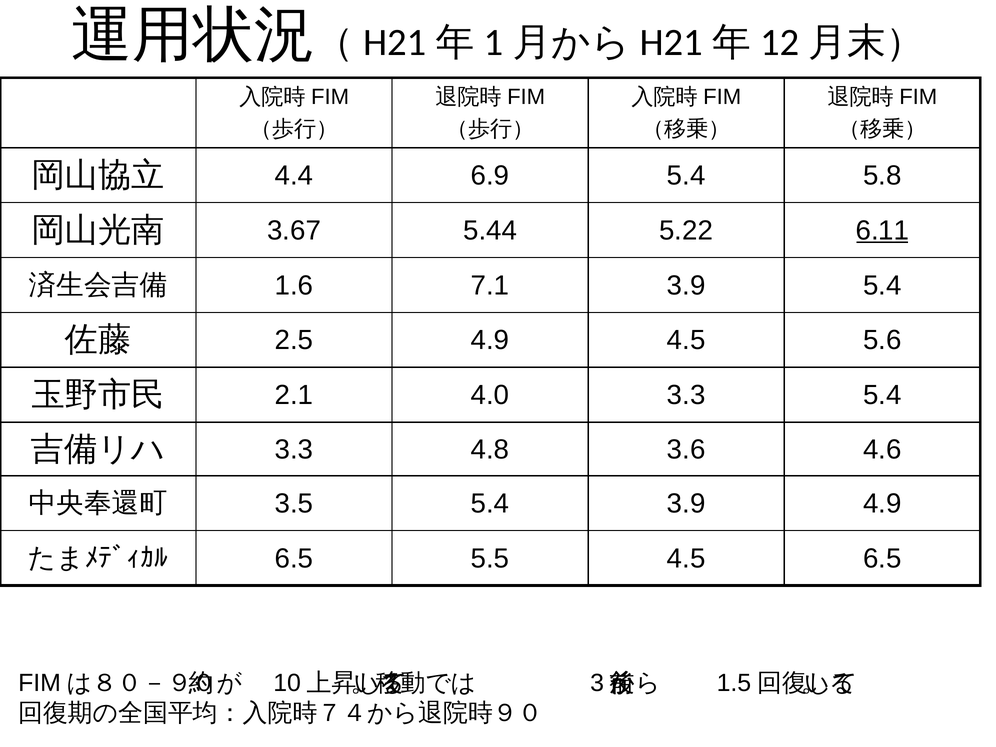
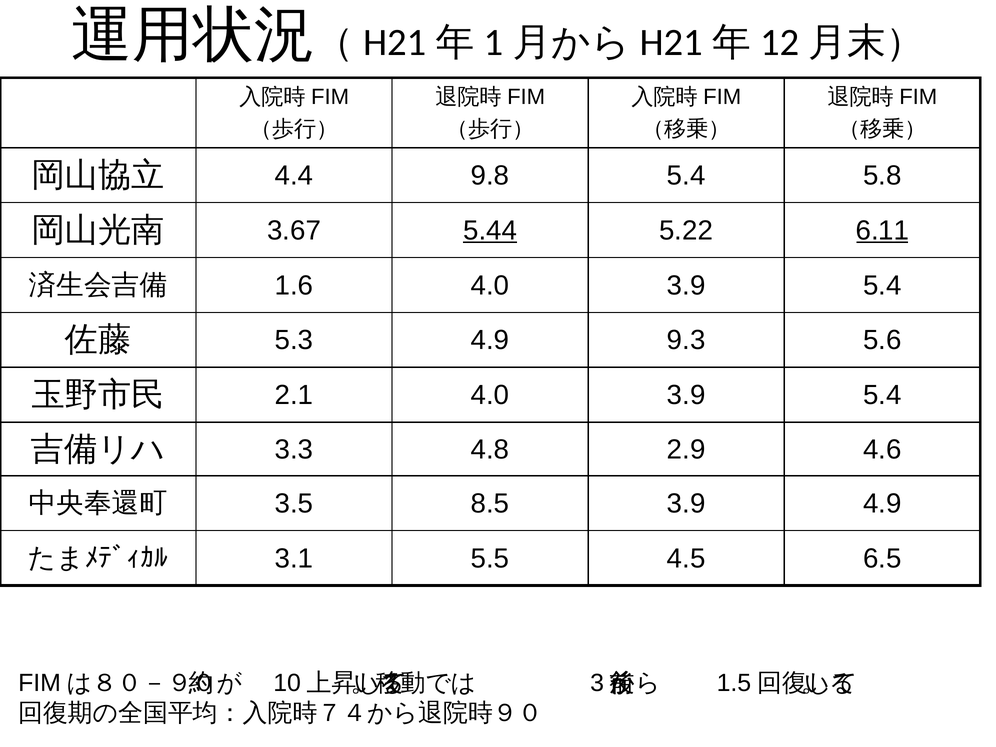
6.9: 6.9 -> 9.8
5.44 underline: none -> present
1.6 7.1: 7.1 -> 4.0
2.5: 2.5 -> 5.3
4.9 4.5: 4.5 -> 9.3
2.1 4.0 3.3: 3.3 -> 3.9
3.6: 3.6 -> 2.9
3.5 5.4: 5.4 -> 8.5
6.5 at (294, 559): 6.5 -> 3.1
